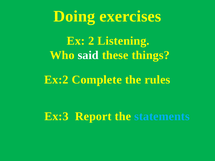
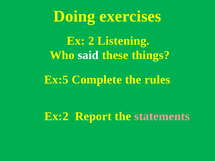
Ex:2: Ex:2 -> Ex:5
Ex:3: Ex:3 -> Ex:2
statements colour: light blue -> pink
